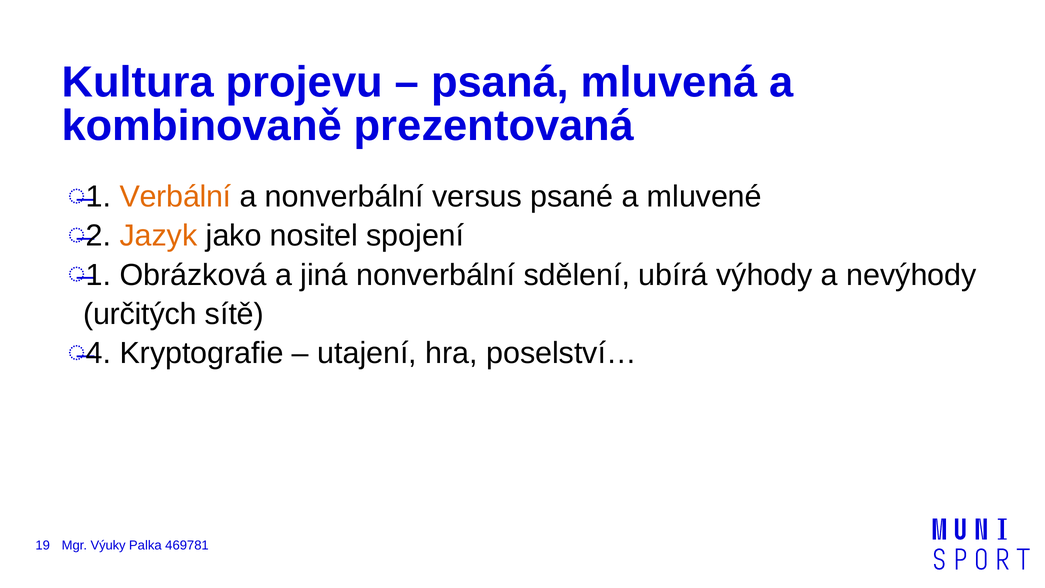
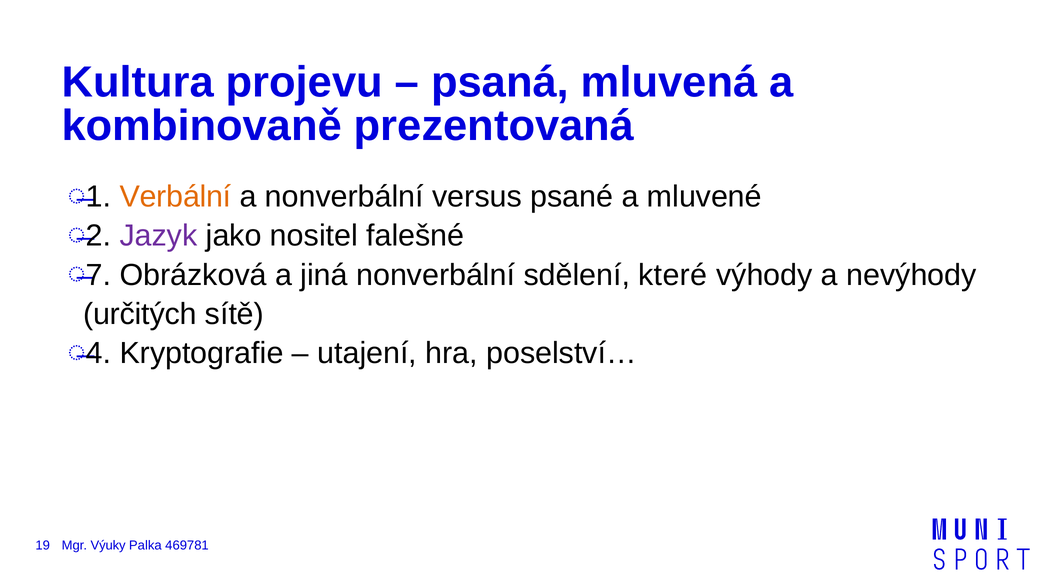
Jazyk colour: orange -> purple
spojení: spojení -> falešné
1 at (99, 275): 1 -> 7
ubírá: ubírá -> které
